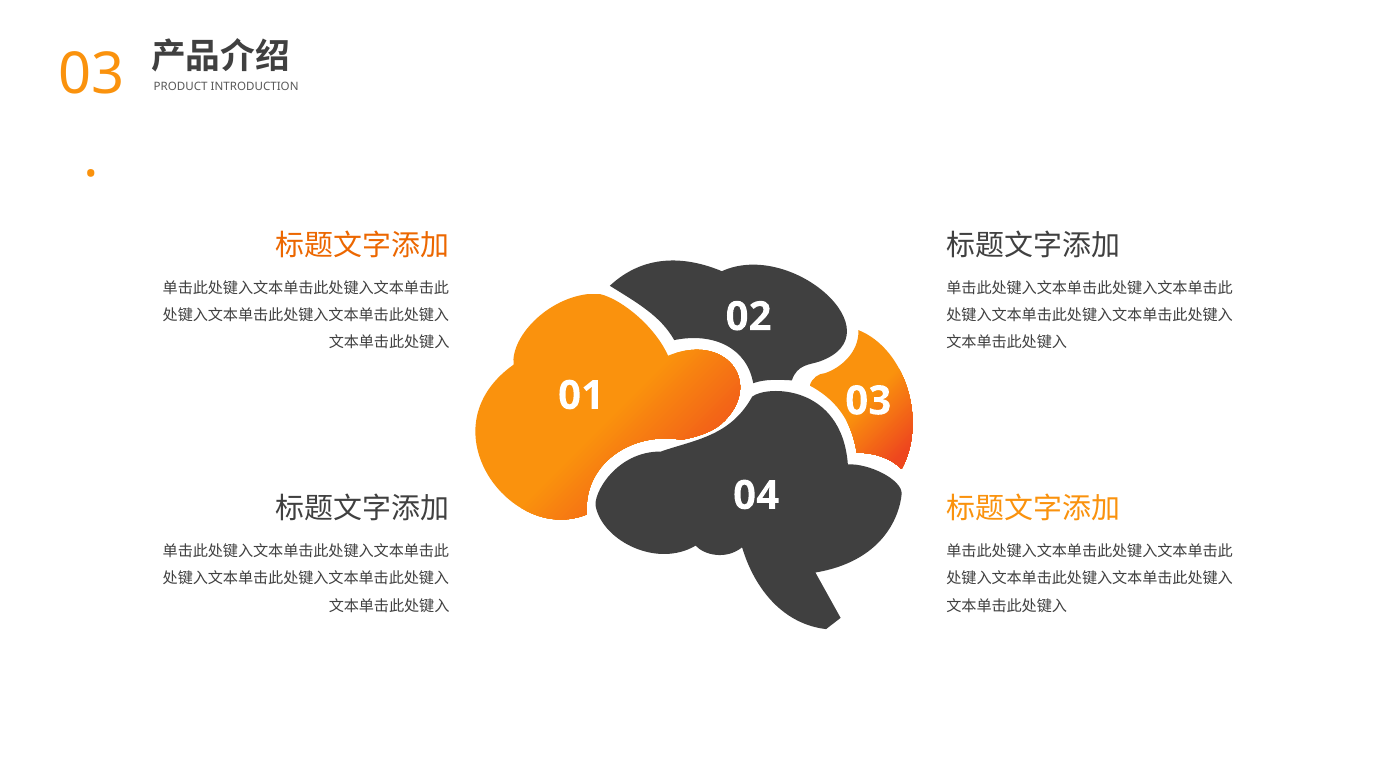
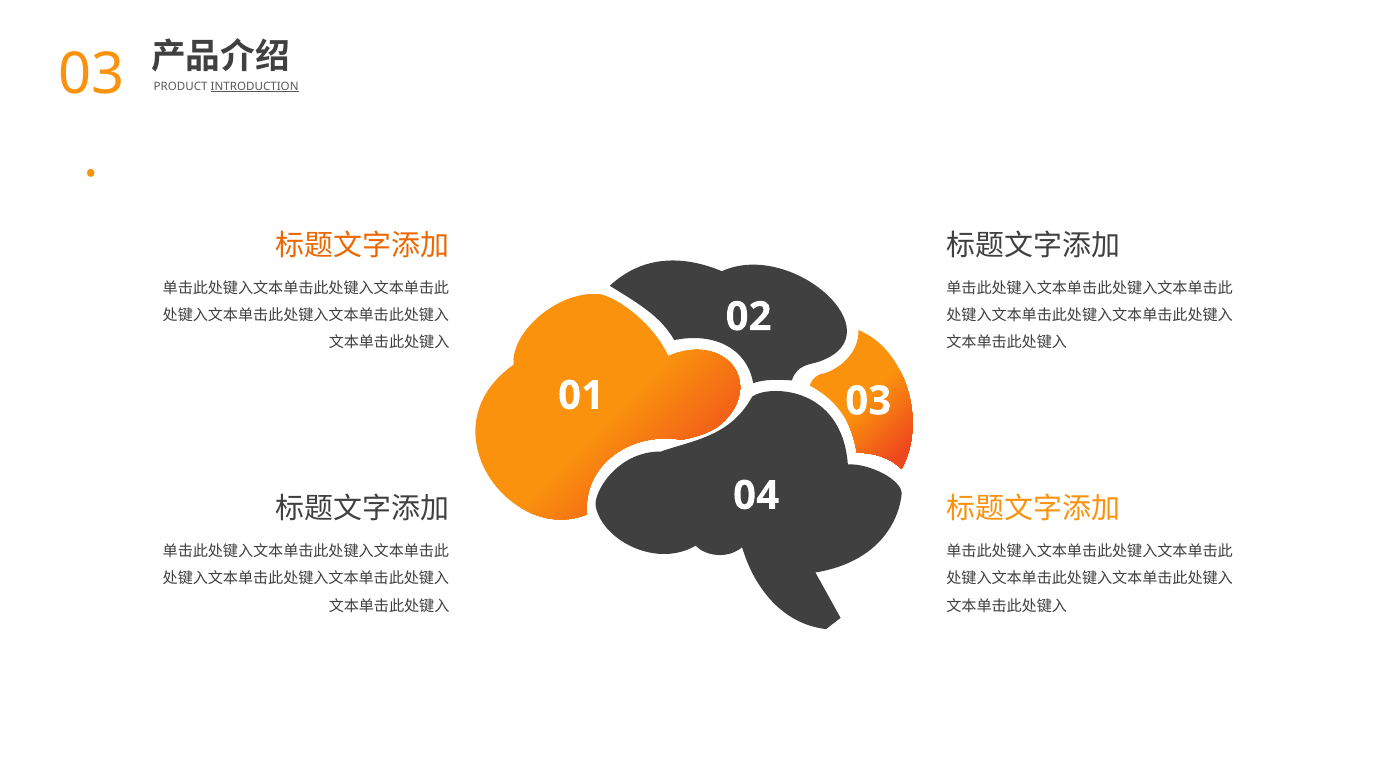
INTRODUCTION underline: none -> present
